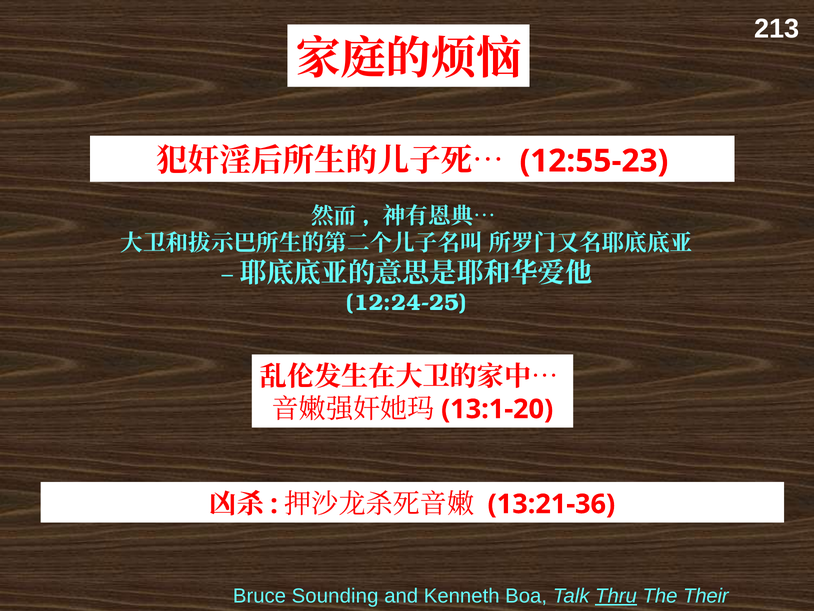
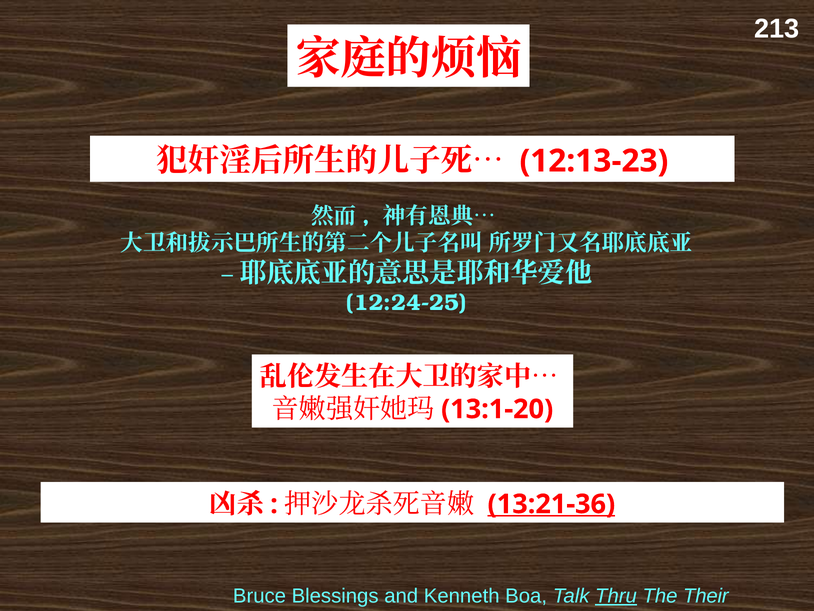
12:55-23: 12:55-23 -> 12:13-23
13:21-36 underline: none -> present
Sounding: Sounding -> Blessings
